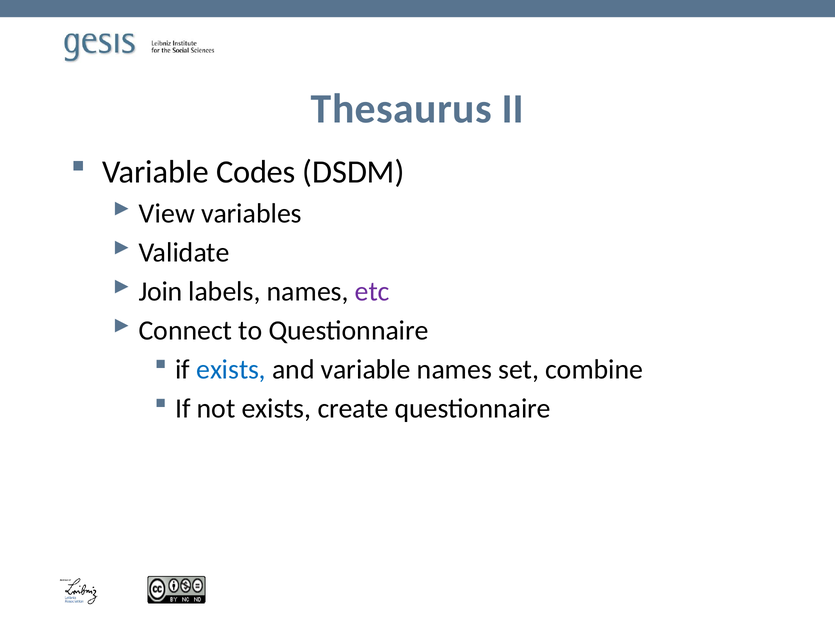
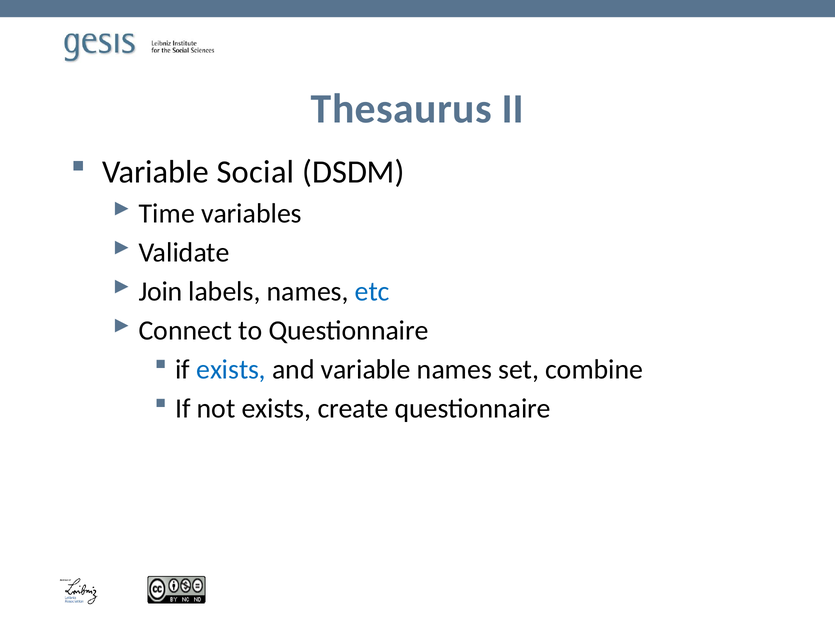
Codes: Codes -> Social
View: View -> Time
etc colour: purple -> blue
